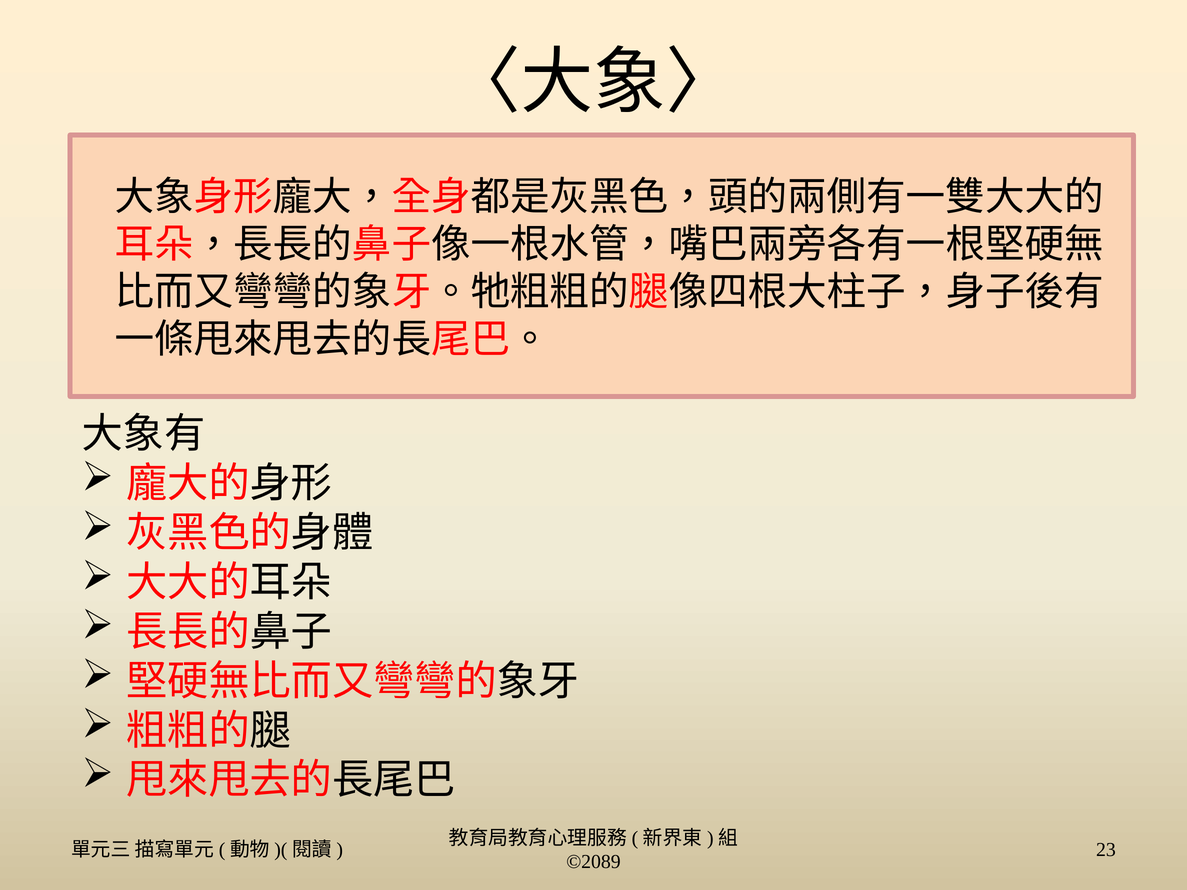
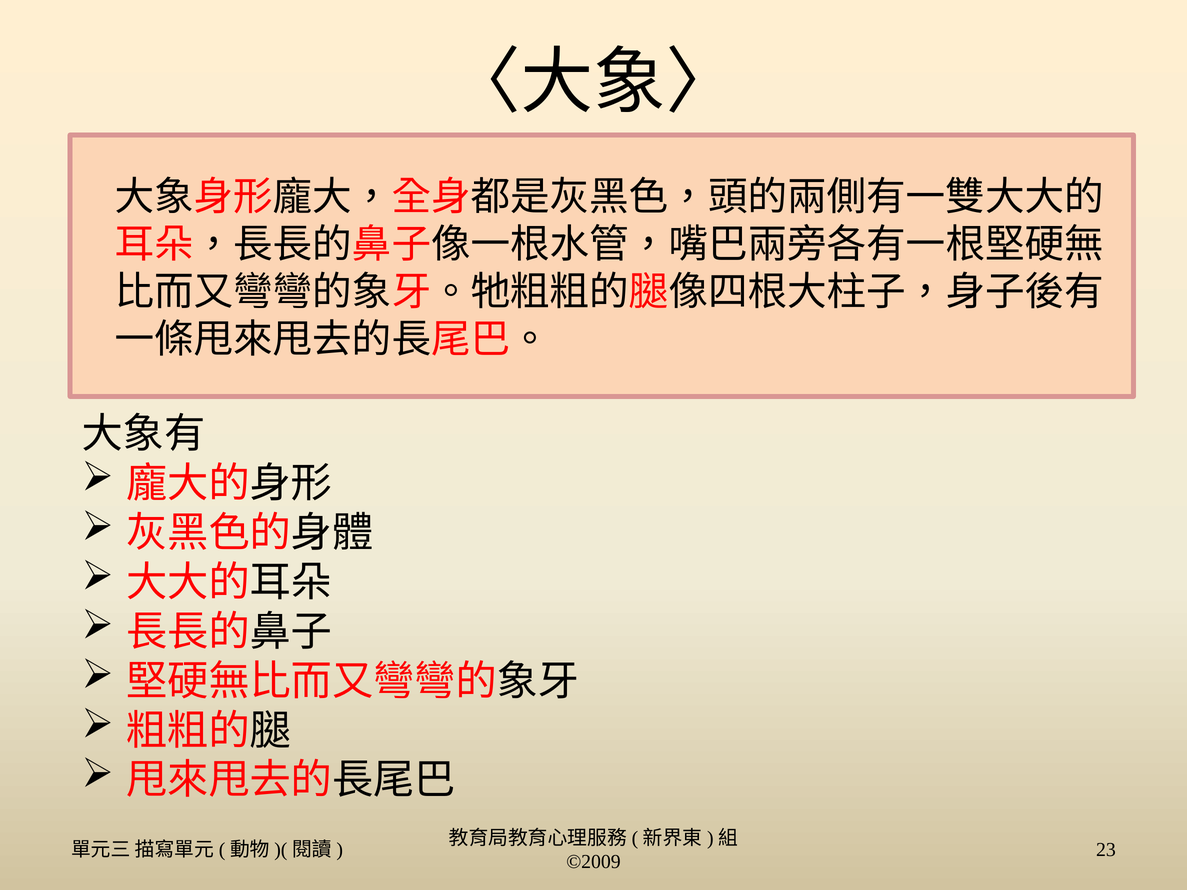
©2089: ©2089 -> ©2009
